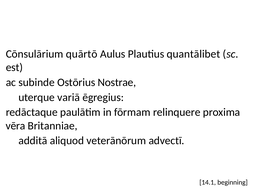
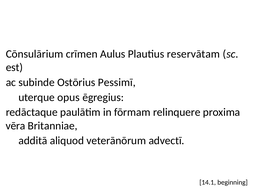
quārtō: quārtō -> crīmen
quantālibet: quantālibet -> reservātam
Nostrae: Nostrae -> Pessimī
variā: variā -> opus
